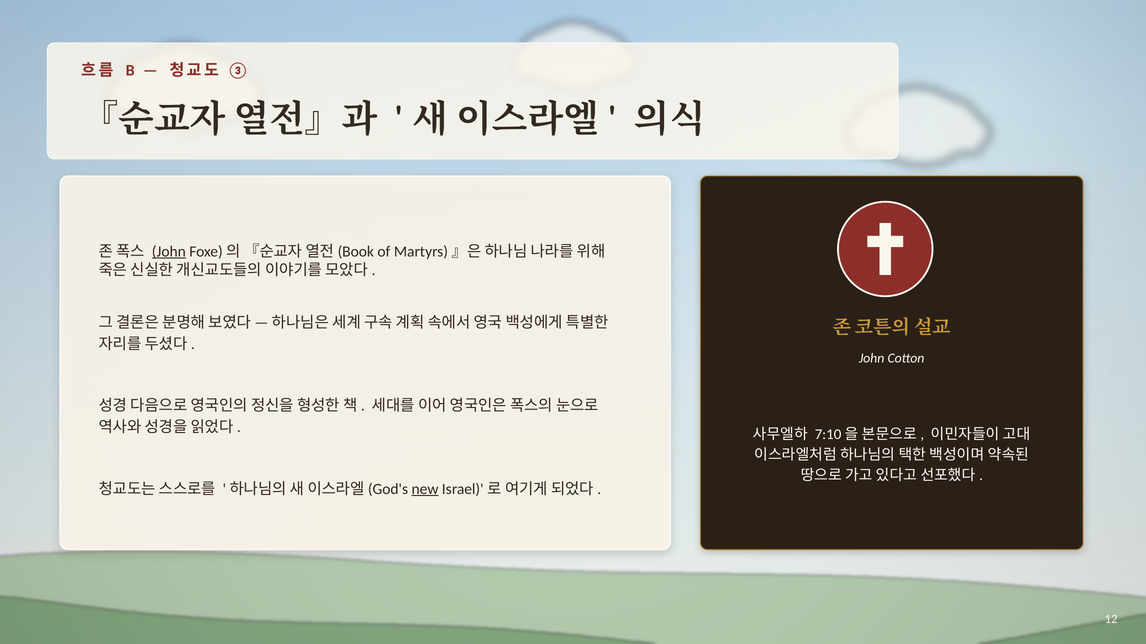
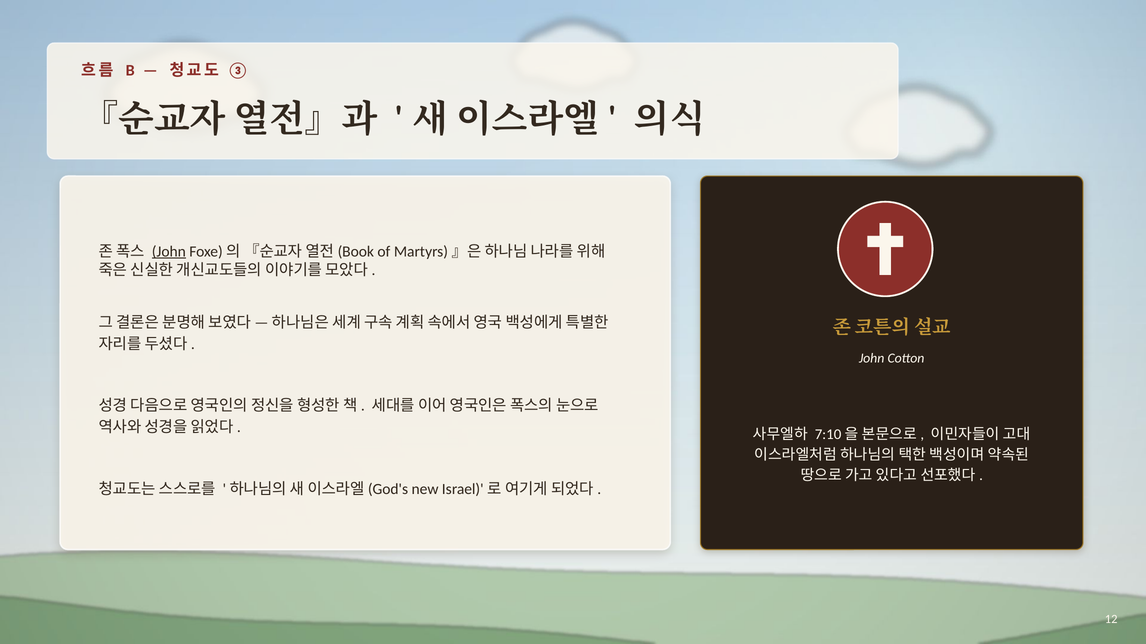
new underline: present -> none
